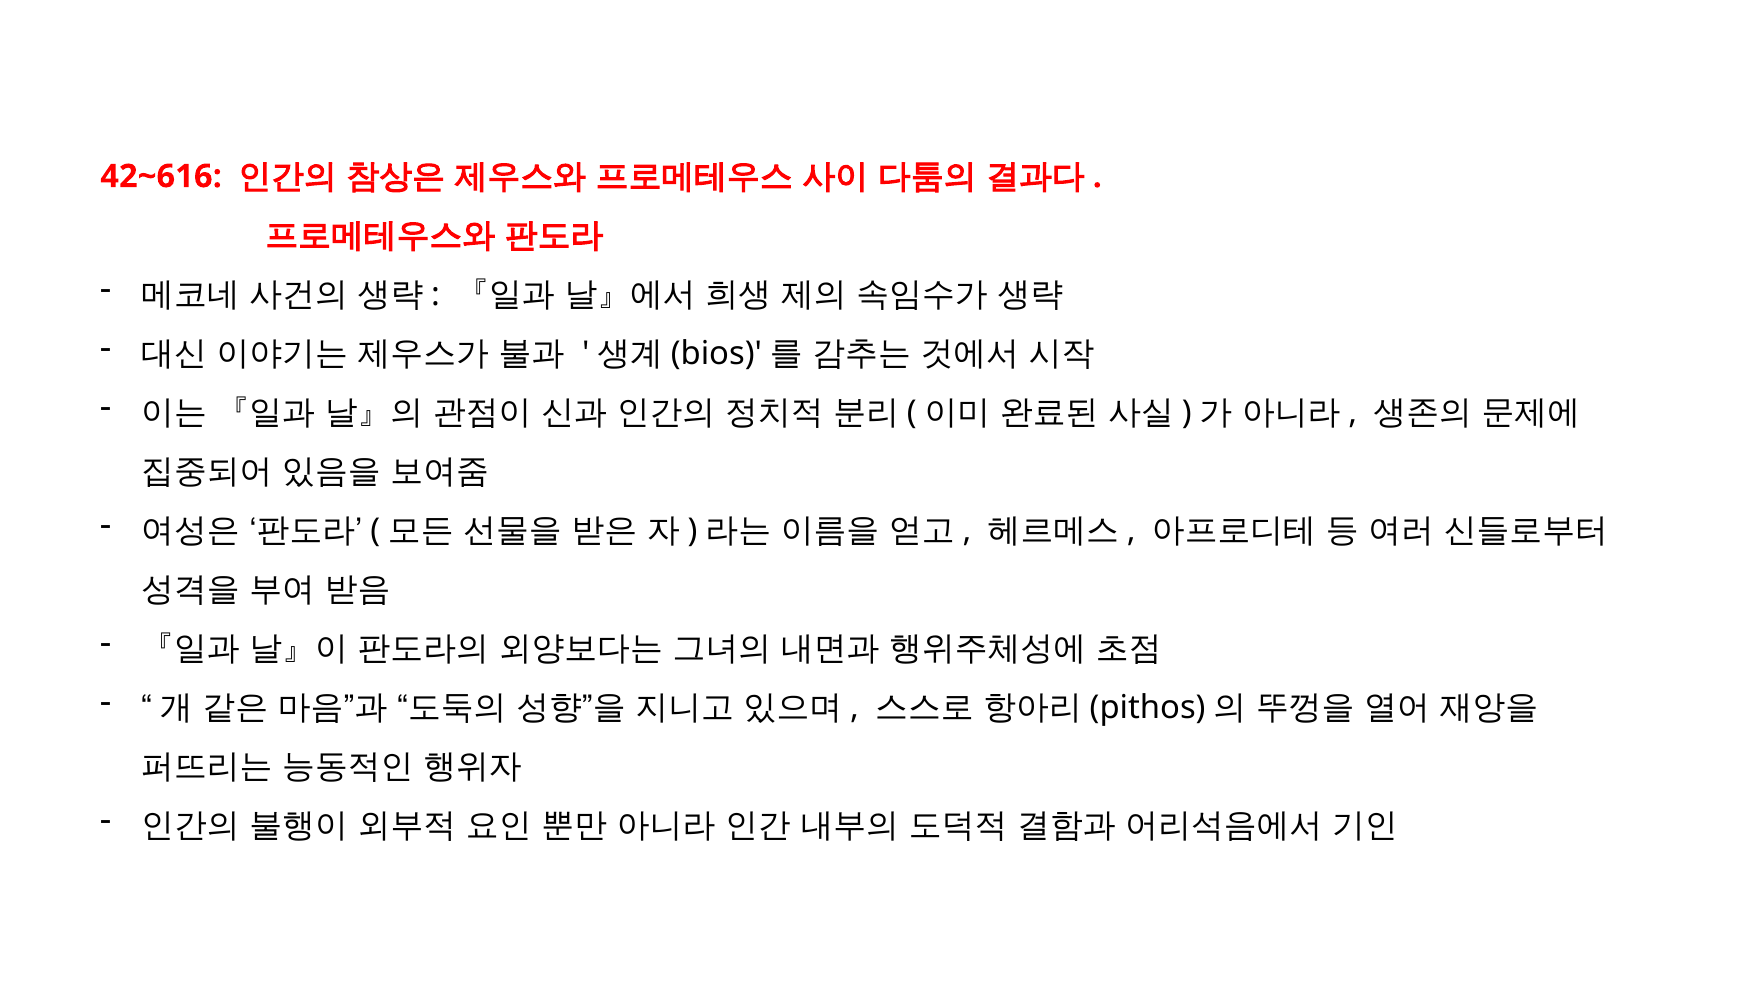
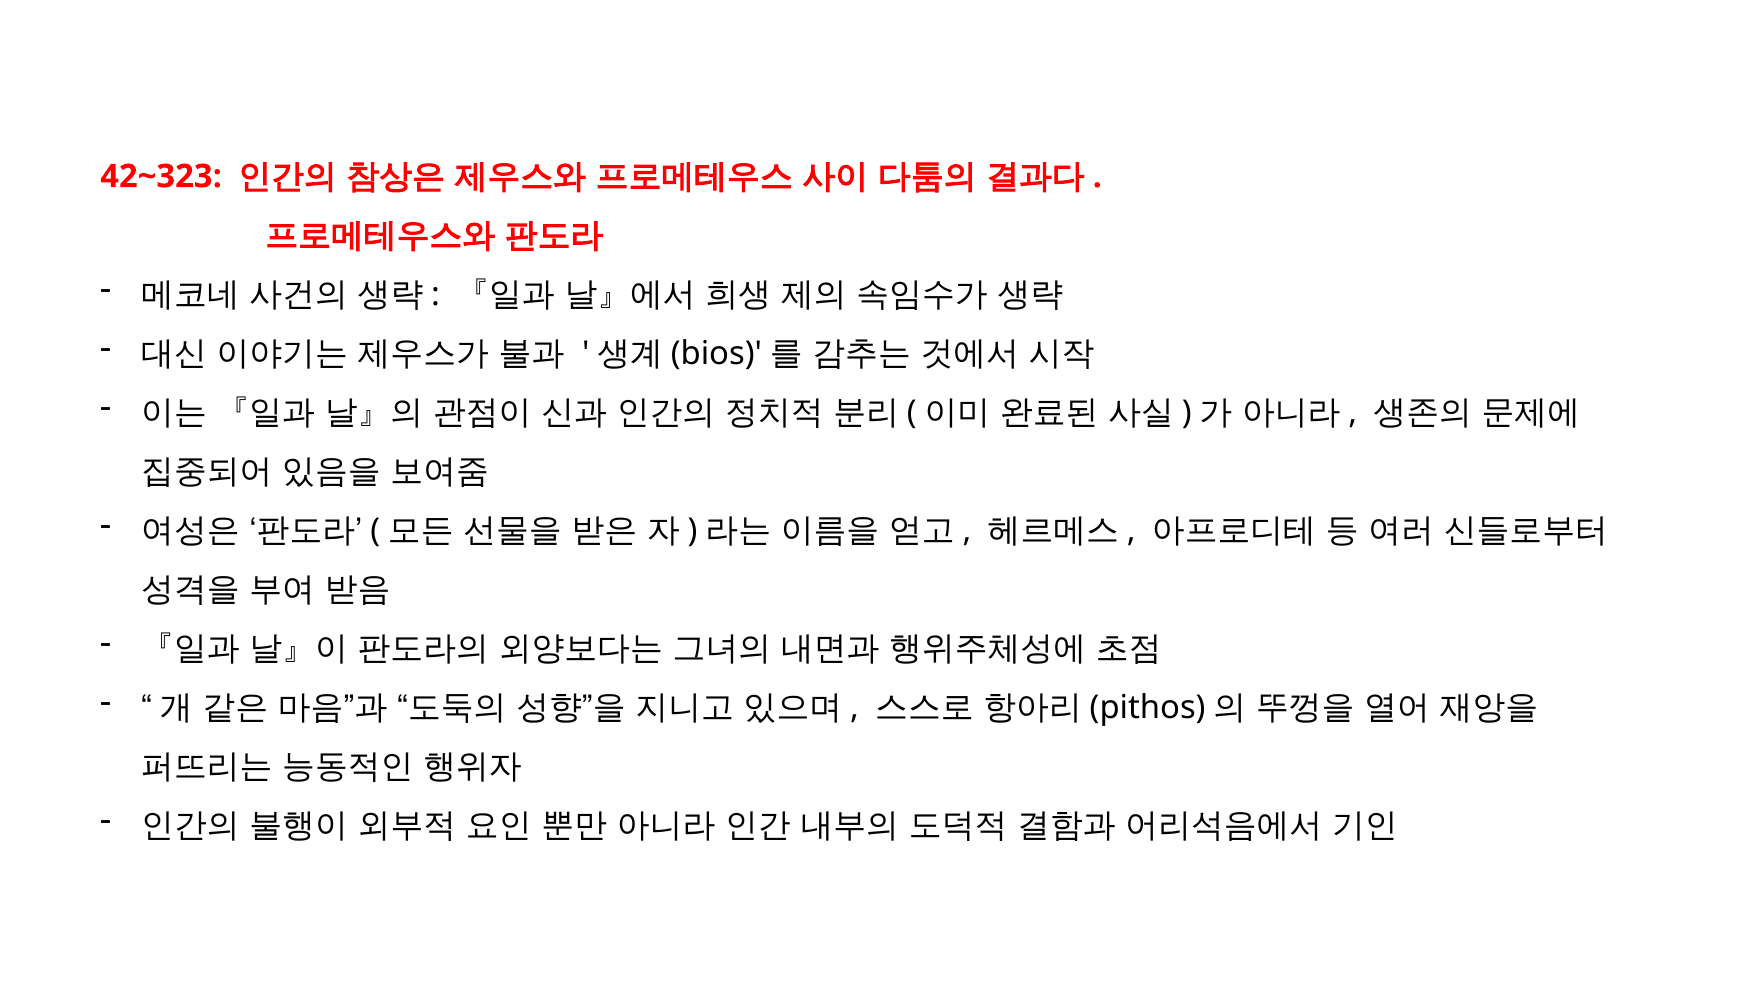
42~616: 42~616 -> 42~323
